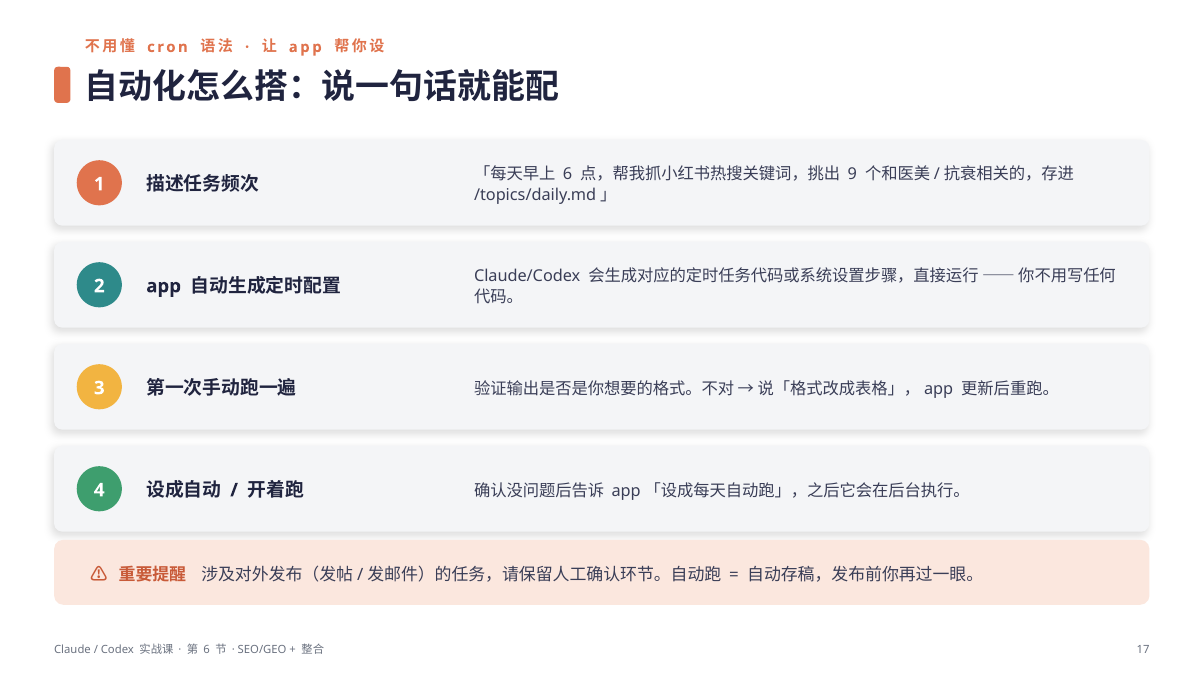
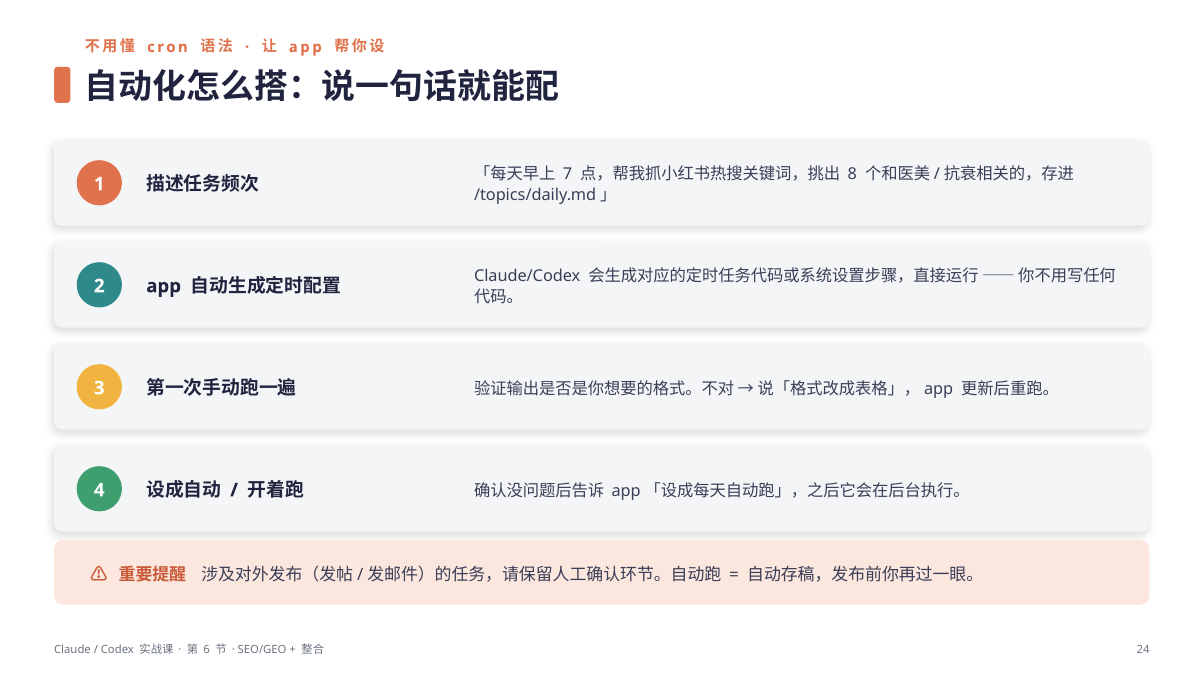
6 at (568, 174): 6 -> 7
9: 9 -> 8
17: 17 -> 24
